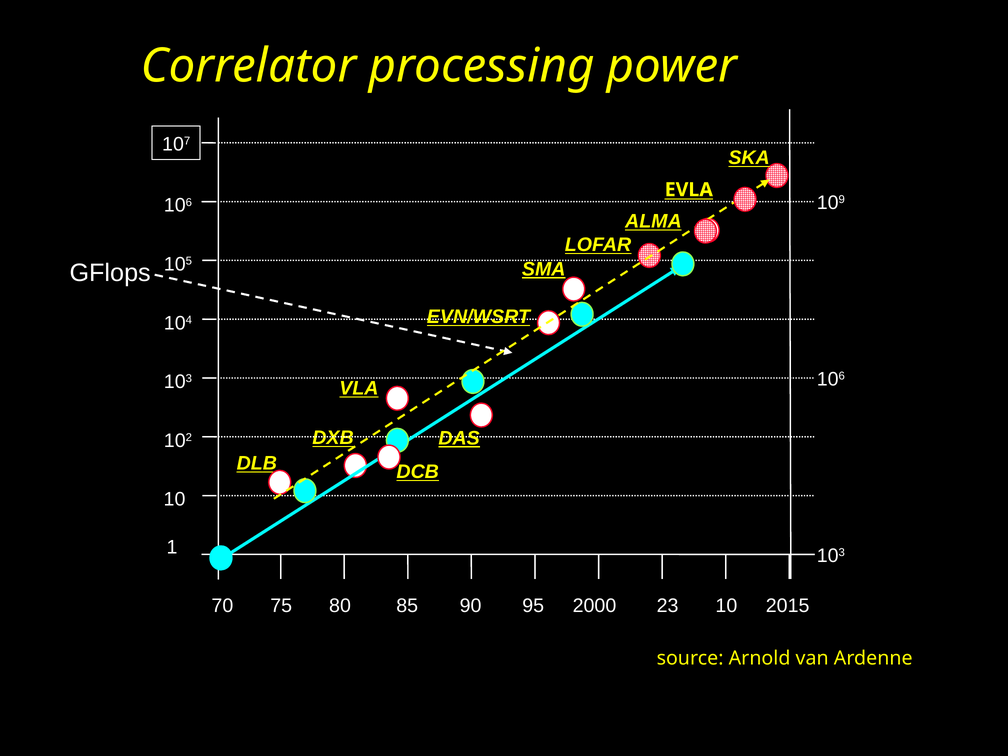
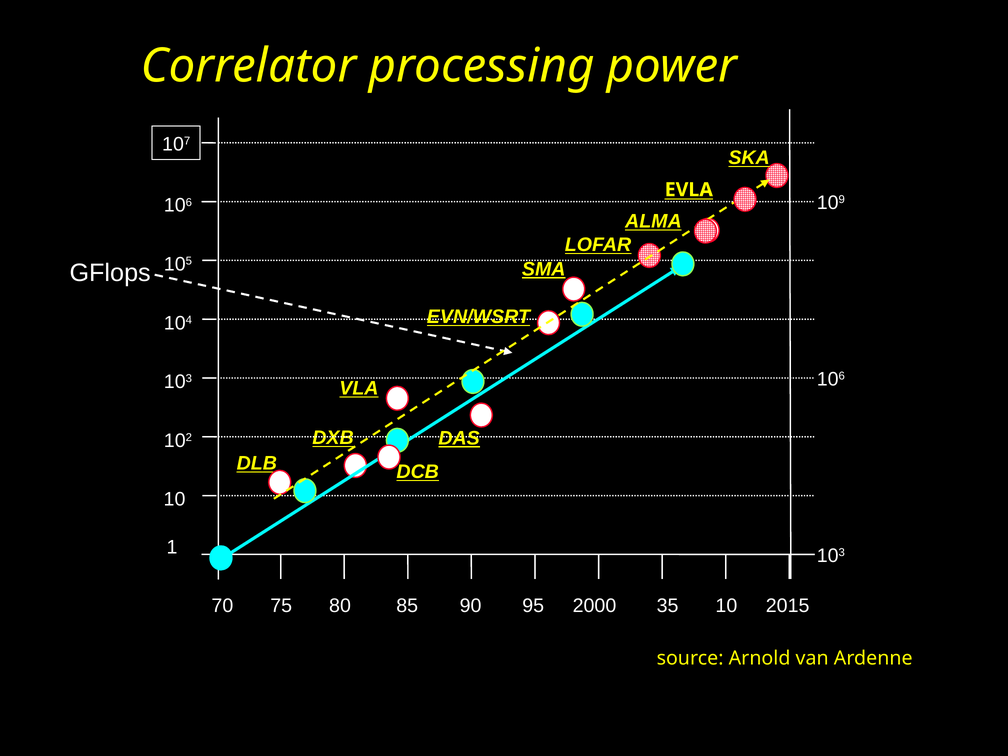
23: 23 -> 35
